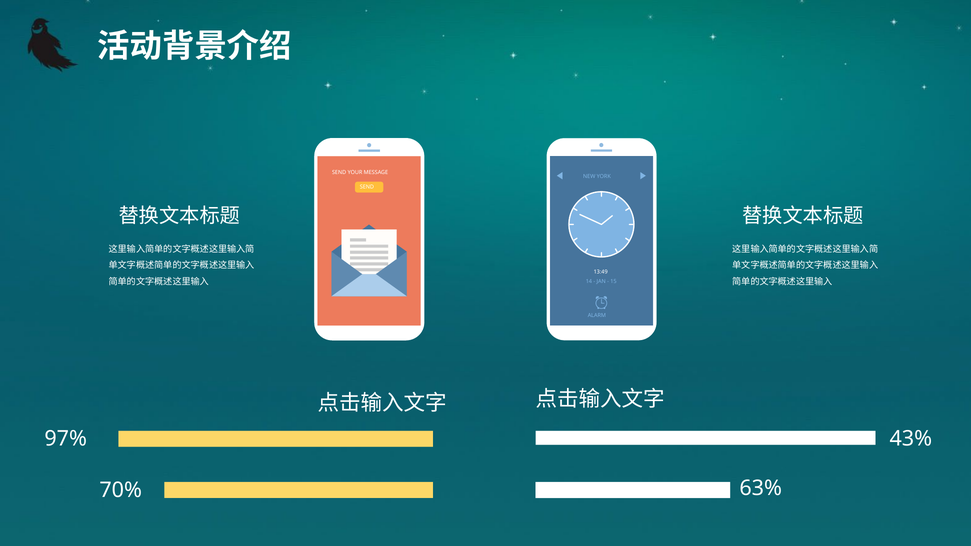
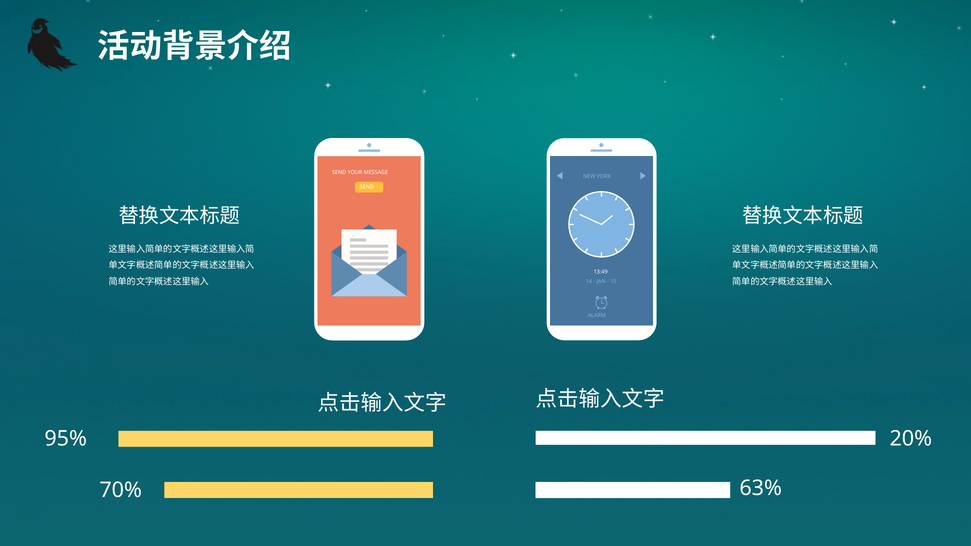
97%: 97% -> 95%
43%: 43% -> 20%
